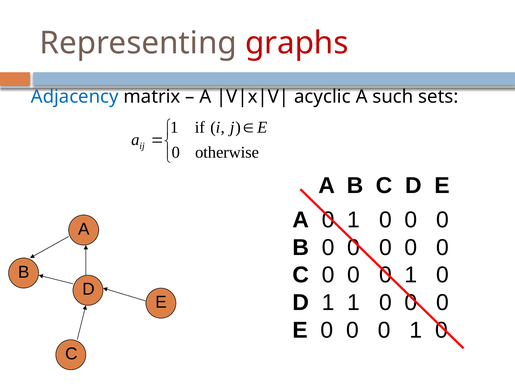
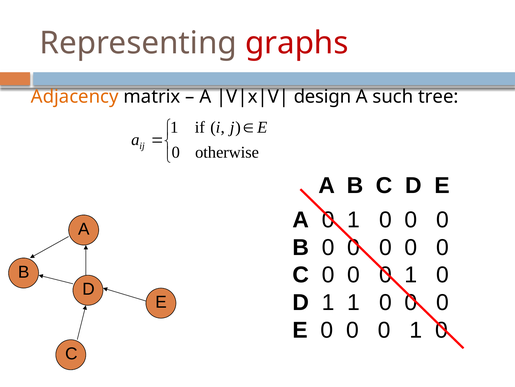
Adjacency colour: blue -> orange
acyclic: acyclic -> design
sets: sets -> tree
